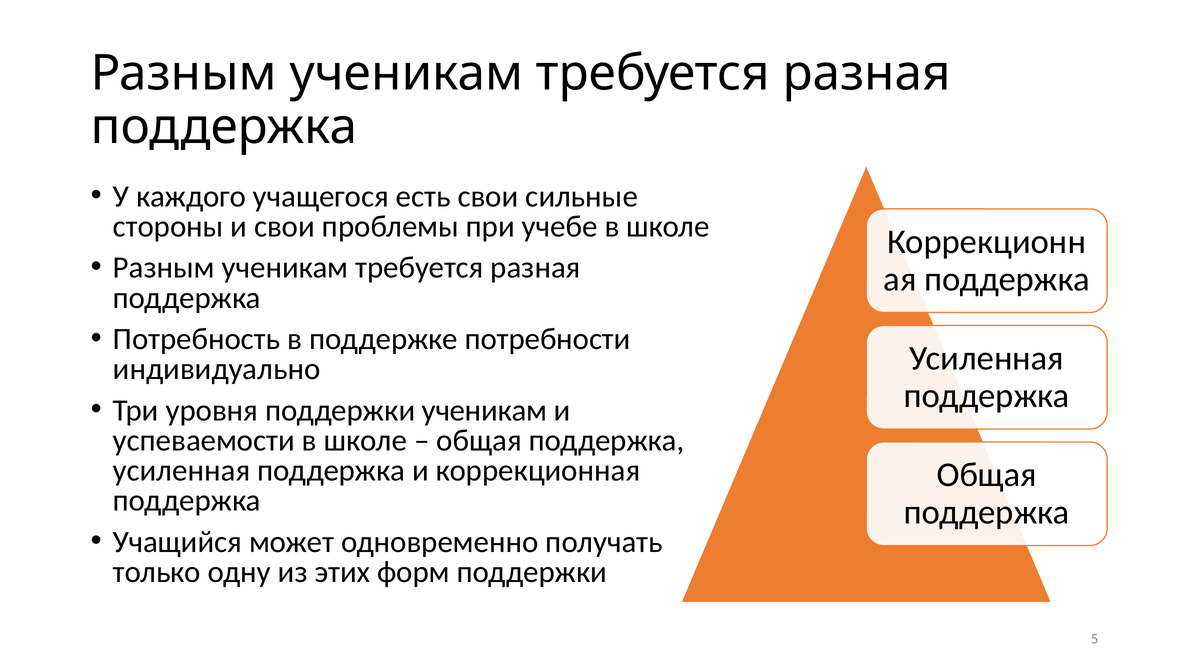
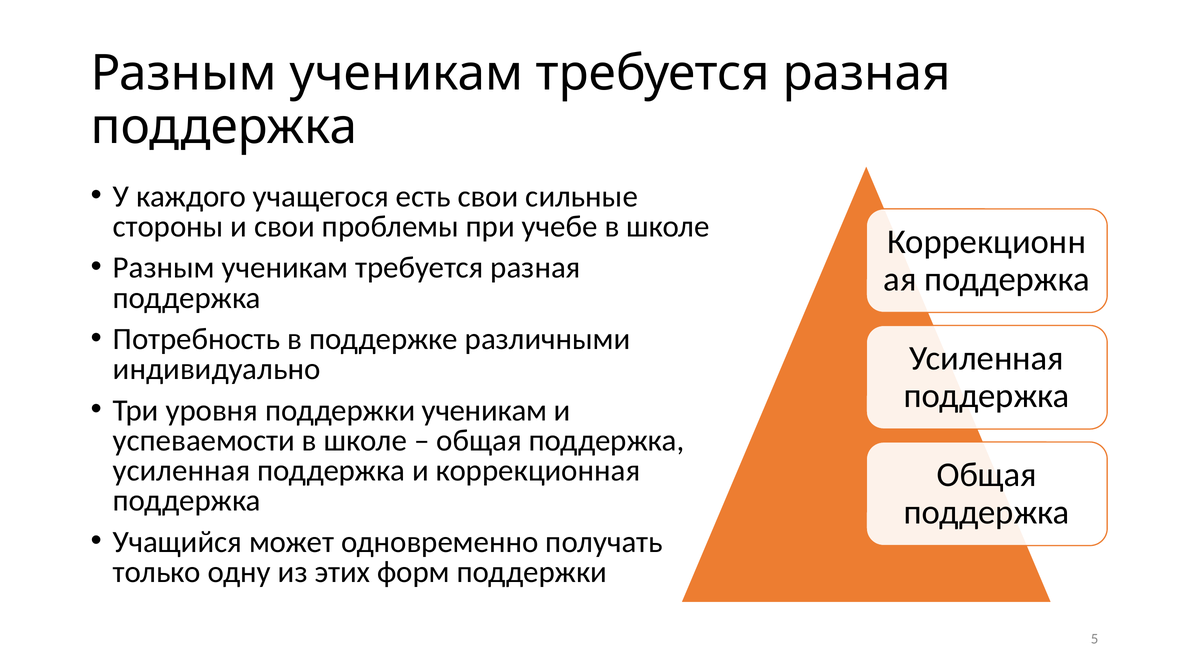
потребности: потребности -> различными
